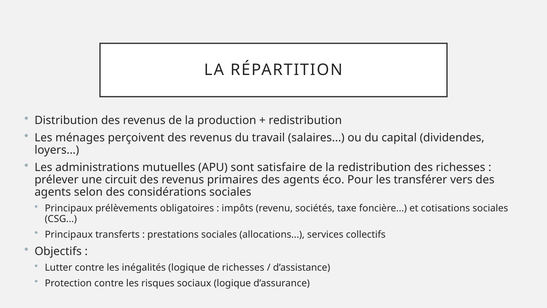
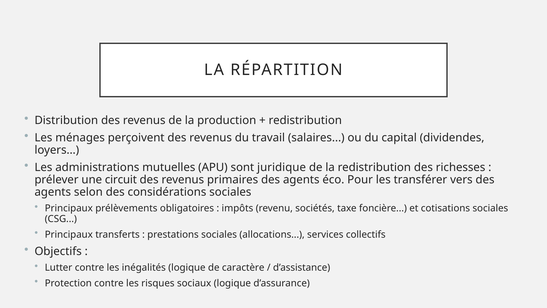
satisfaire: satisfaire -> juridique
de richesses: richesses -> caractère
